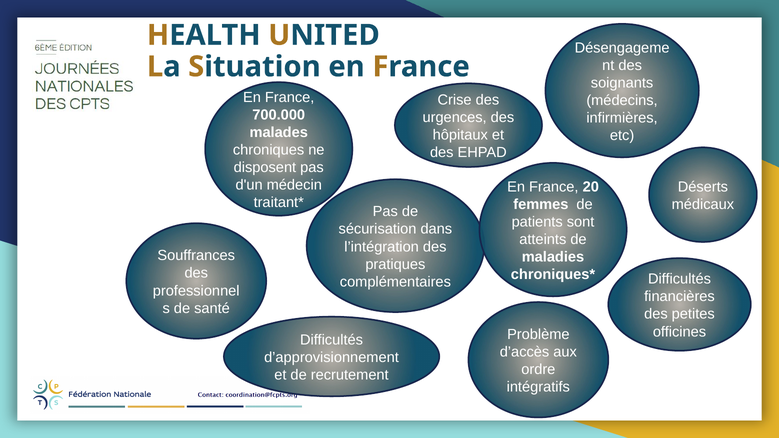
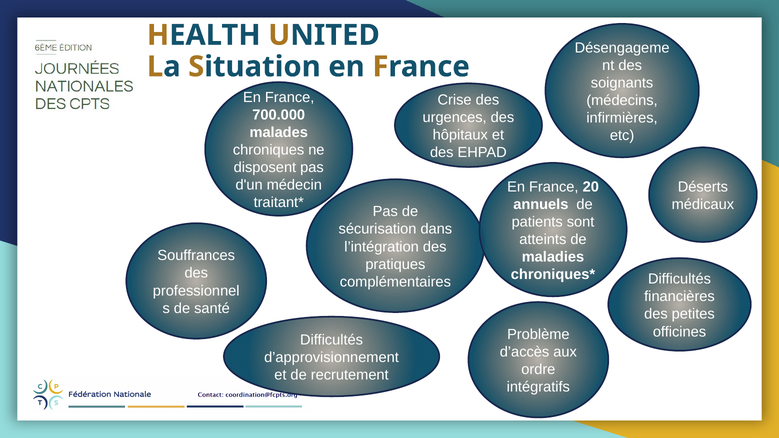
femmes: femmes -> annuels
